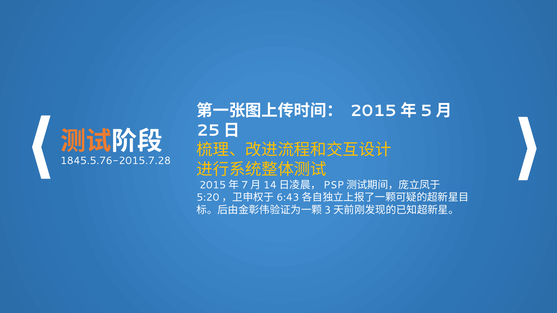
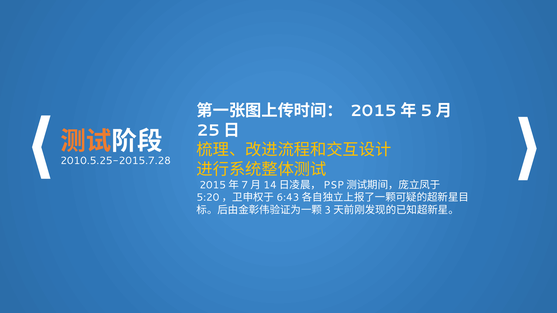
1845.5.76-2015.7.28: 1845.5.76-2015.7.28 -> 2010.5.25-2015.7.28
